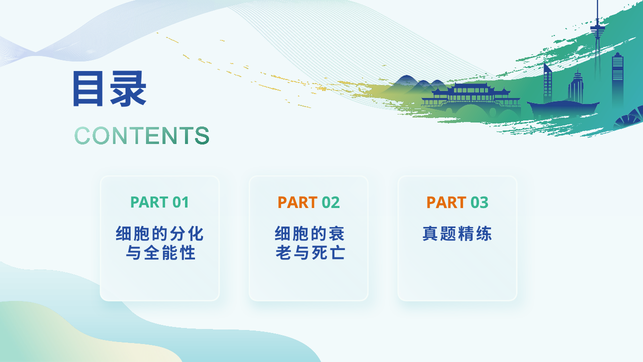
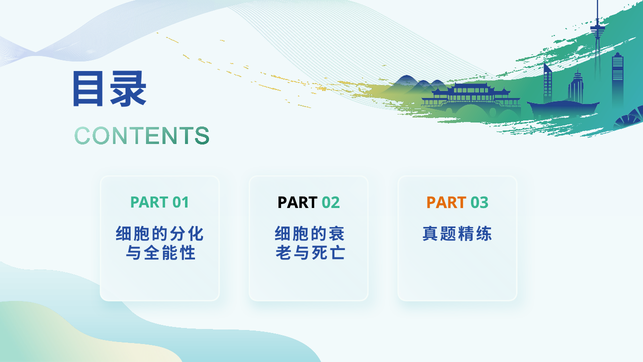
PART at (297, 202) colour: orange -> black
